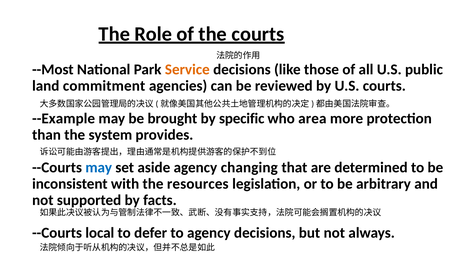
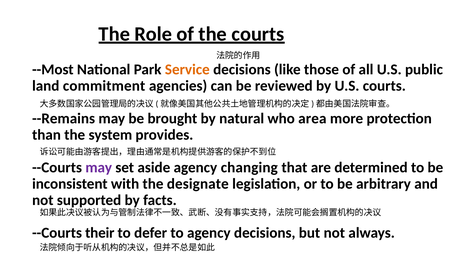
--Example: --Example -> --Remains
specific: specific -> natural
may at (99, 167) colour: blue -> purple
resources: resources -> designate
local: local -> their
